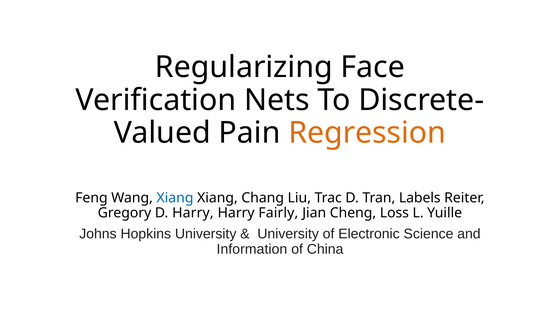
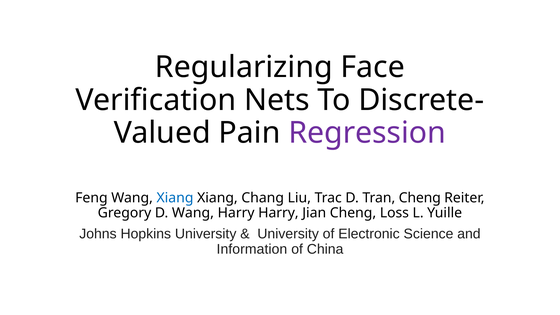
Regression colour: orange -> purple
Tran Labels: Labels -> Cheng
D Harry: Harry -> Wang
Harry Fairly: Fairly -> Harry
